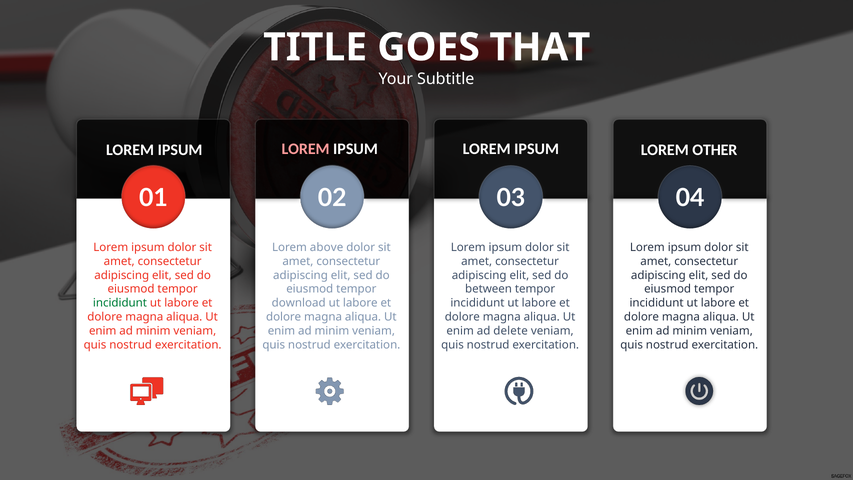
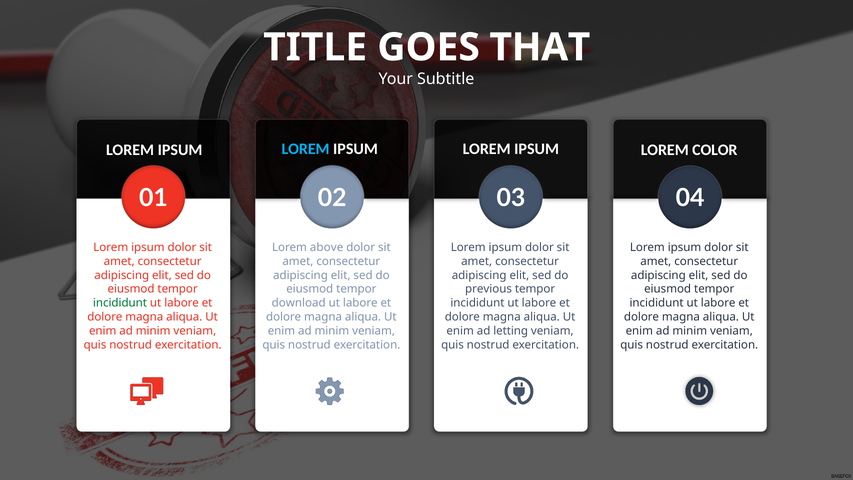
LOREM at (306, 149) colour: pink -> light blue
OTHER: OTHER -> COLOR
between: between -> previous
delete: delete -> letting
